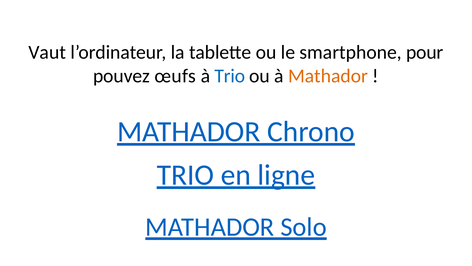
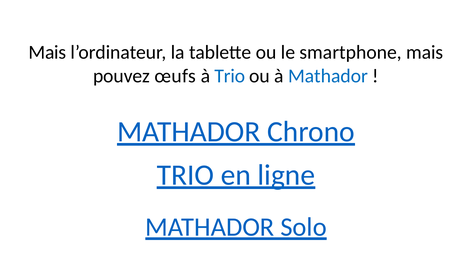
Vaut at (47, 52): Vaut -> Mais
smartphone pour: pour -> mais
Mathador at (328, 76) colour: orange -> blue
